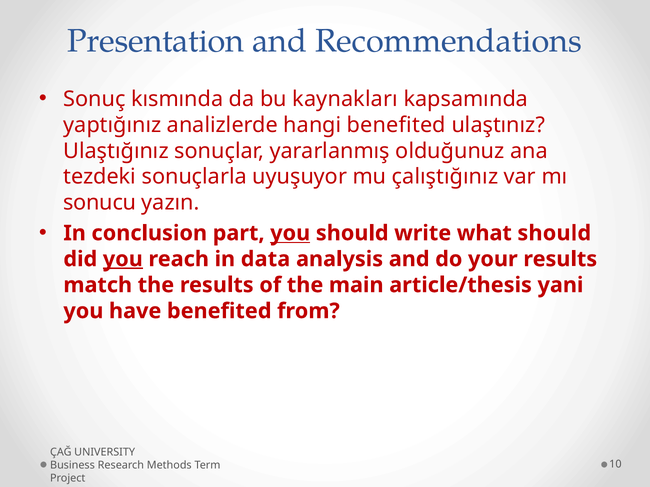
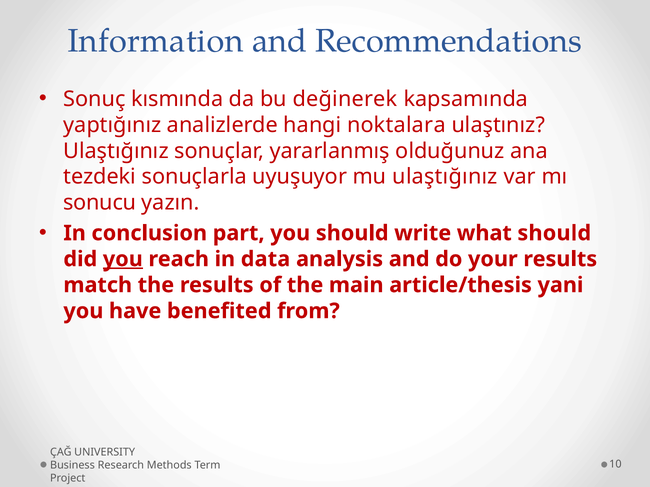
Presentation: Presentation -> Information
kaynakları: kaynakları -> değinerek
hangi benefited: benefited -> noktalara
mu çalıştığınız: çalıştığınız -> ulaştığınız
you at (290, 233) underline: present -> none
